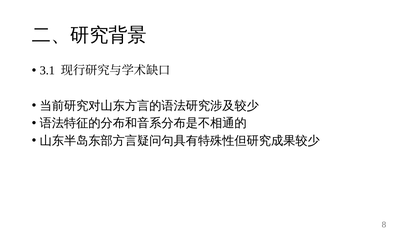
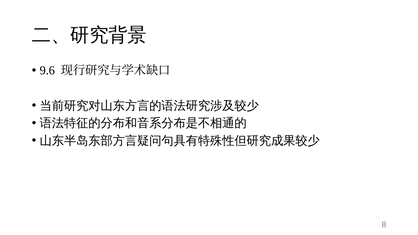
3.1: 3.1 -> 9.6
